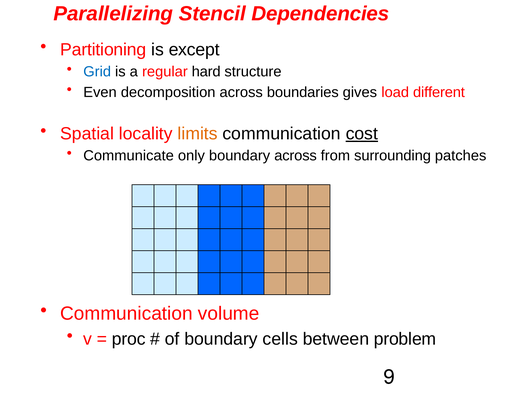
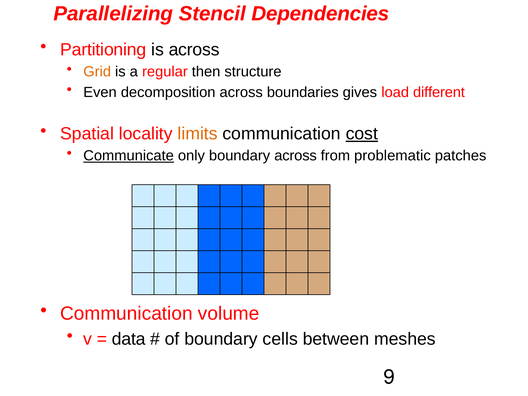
is except: except -> across
Grid colour: blue -> orange
hard: hard -> then
Communicate underline: none -> present
surrounding: surrounding -> problematic
proc: proc -> data
problem: problem -> meshes
